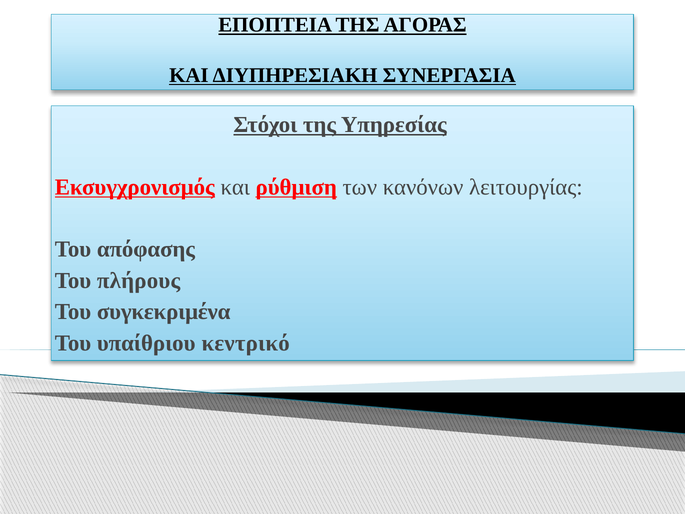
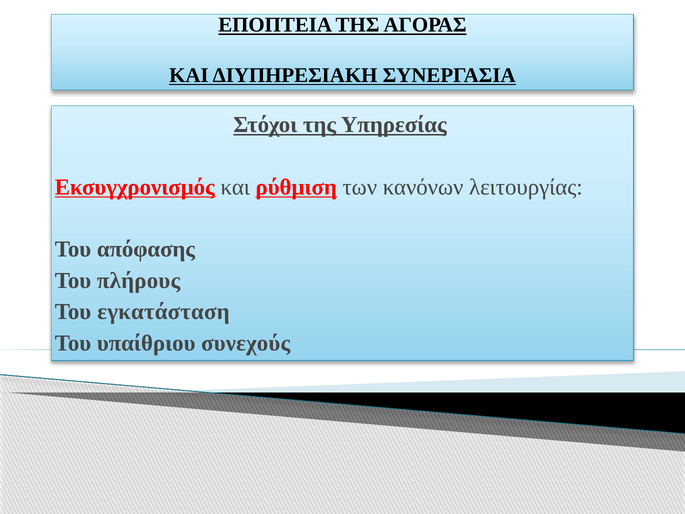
συγκεκριμένα: συγκεκριμένα -> εγκατάσταση
κεντρικό: κεντρικό -> συνεχούς
